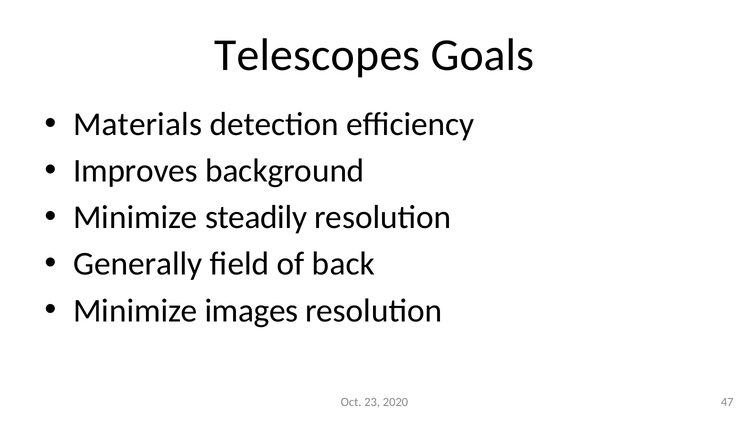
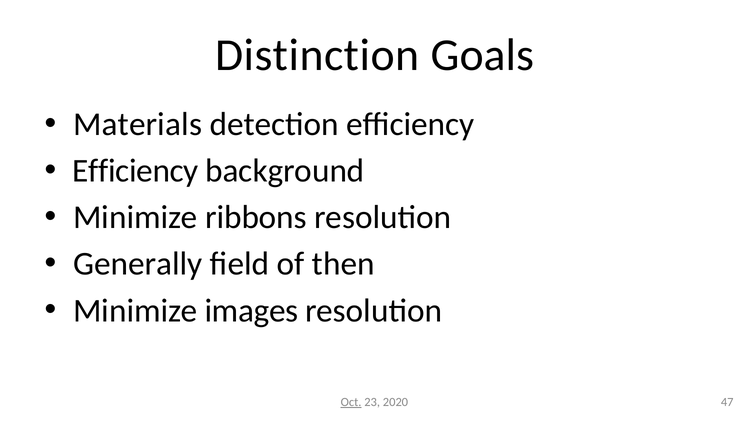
Telescopes: Telescopes -> Distinction
Improves at (135, 171): Improves -> Efficiency
steadily: steadily -> ribbons
back: back -> then
Oct underline: none -> present
